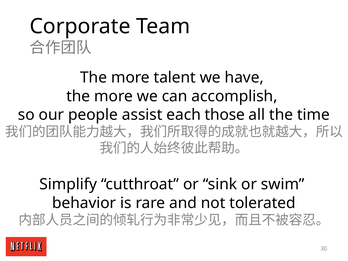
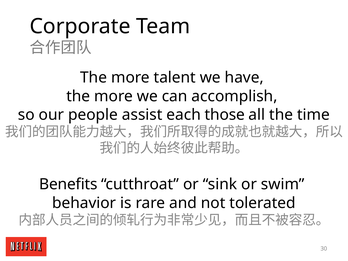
Simplify: Simplify -> Benefits
